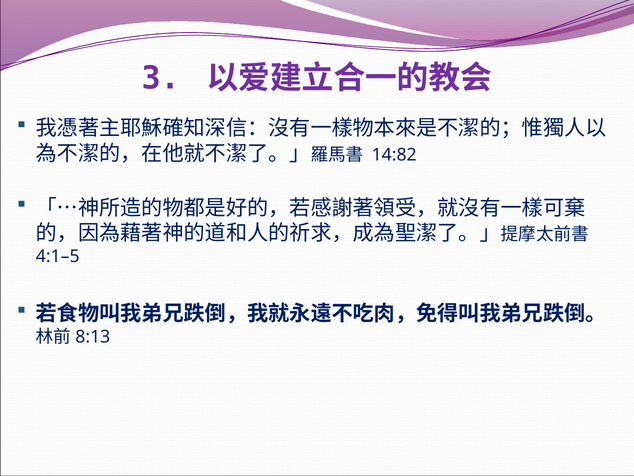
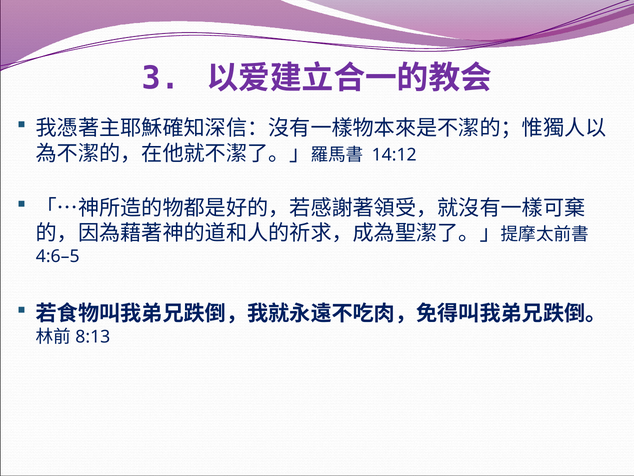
14:82: 14:82 -> 14:12
4:1–5: 4:1–5 -> 4:6–5
